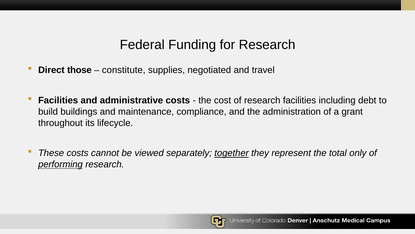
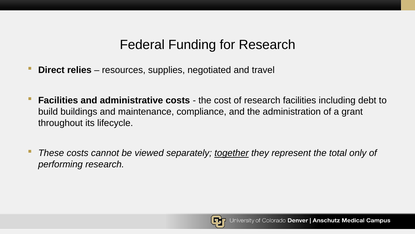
those: those -> relies
constitute: constitute -> resources
performing underline: present -> none
